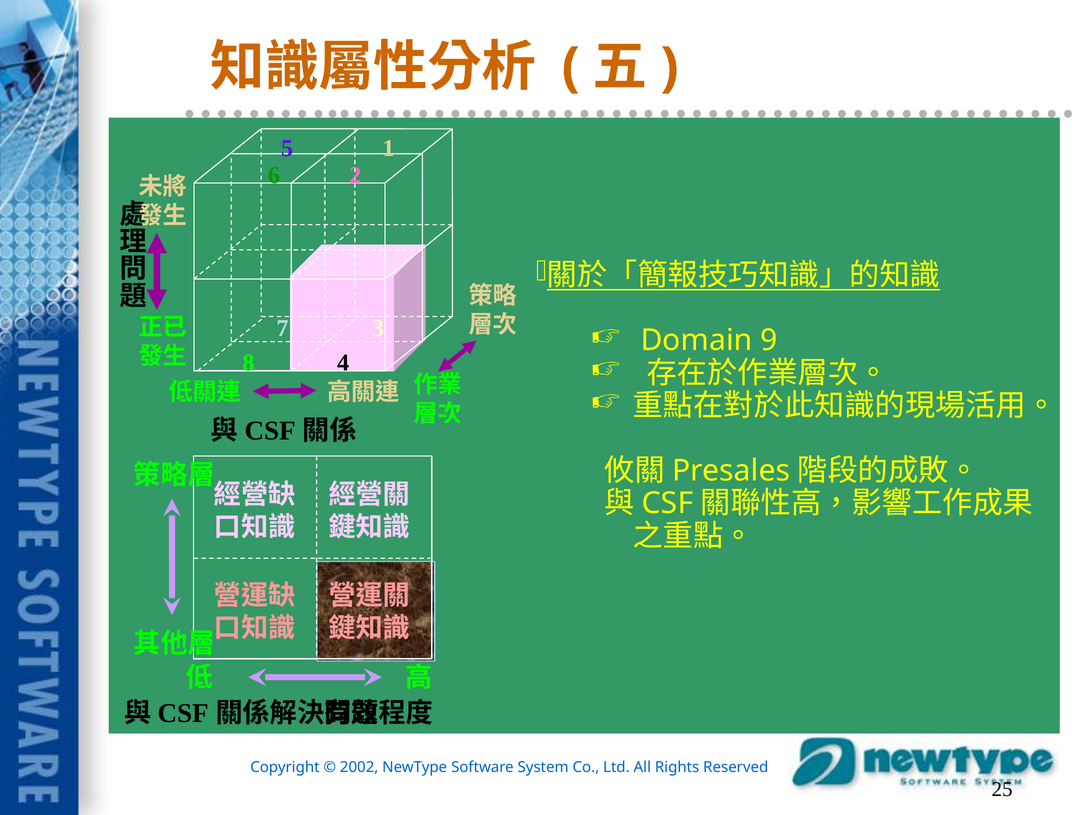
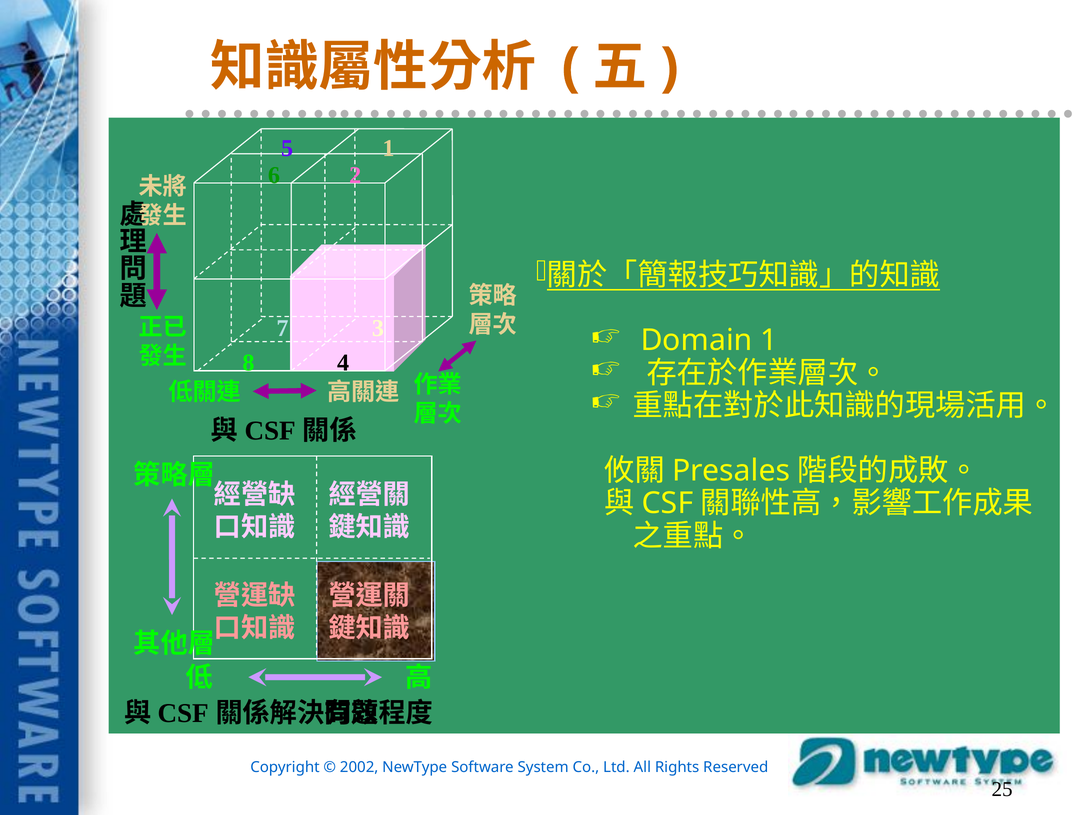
Domain 9: 9 -> 1
